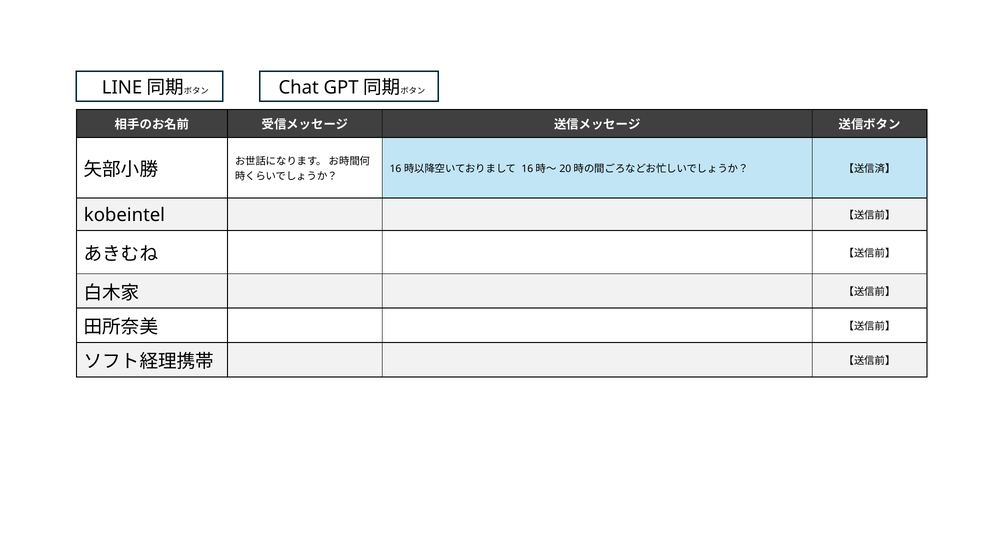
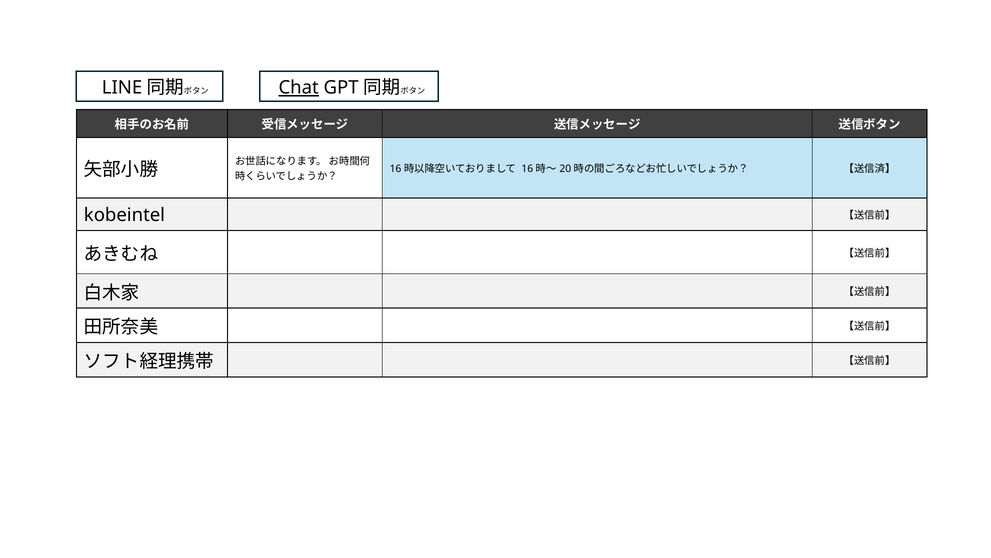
Chat underline: none -> present
